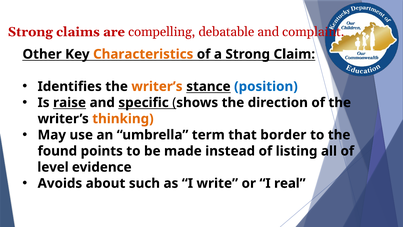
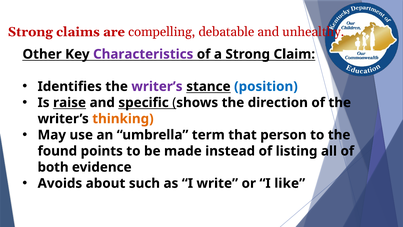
complaint: complaint -> unhealthy
Characteristics colour: orange -> purple
writer’s at (157, 86) colour: orange -> purple
border: border -> person
level: level -> both
real: real -> like
